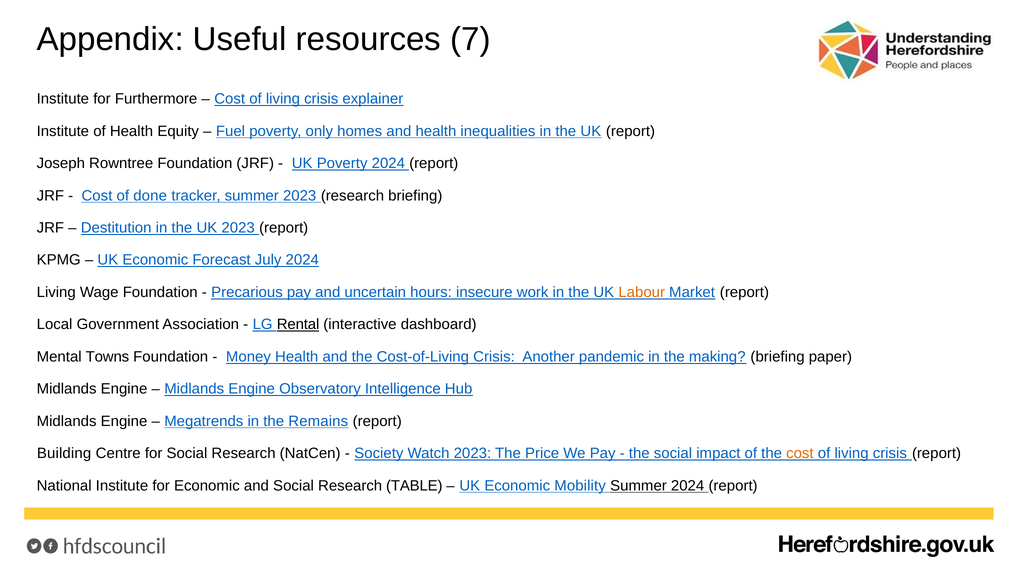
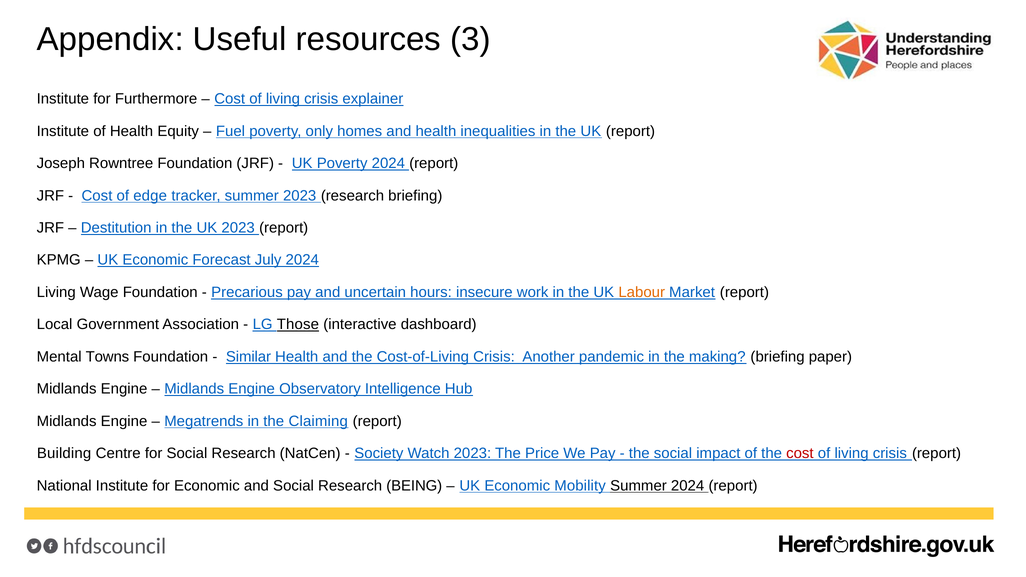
7: 7 -> 3
done: done -> edge
Rental: Rental -> Those
Money: Money -> Similar
Remains: Remains -> Claiming
cost at (800, 453) colour: orange -> red
TABLE: TABLE -> BEING
